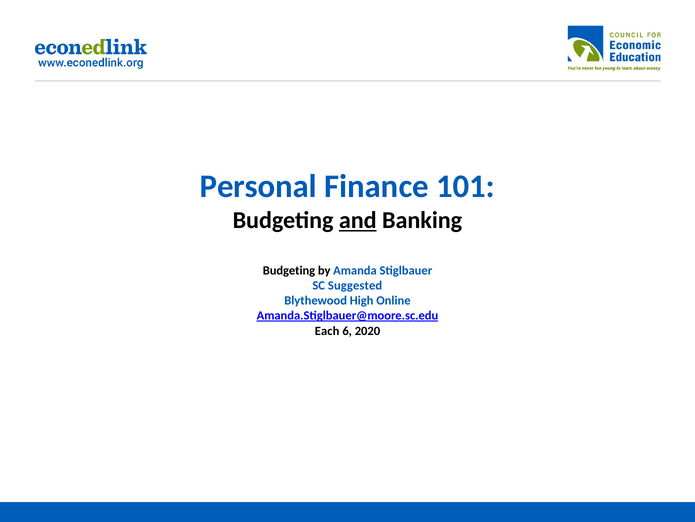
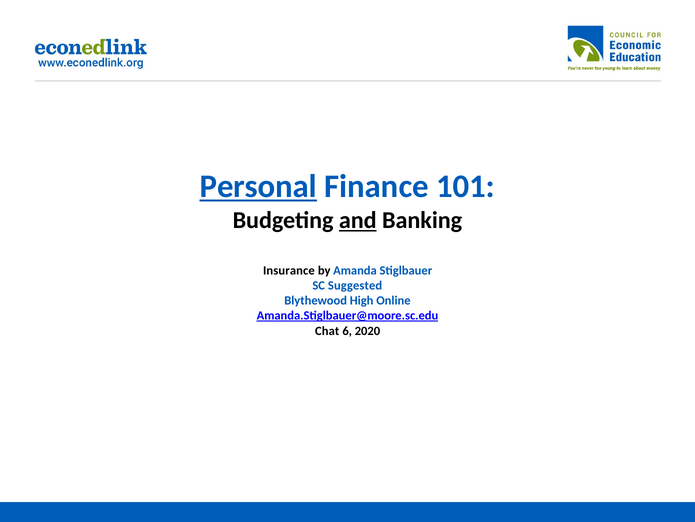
Personal underline: none -> present
Budgeting at (289, 270): Budgeting -> Insurance
Each: Each -> Chat
